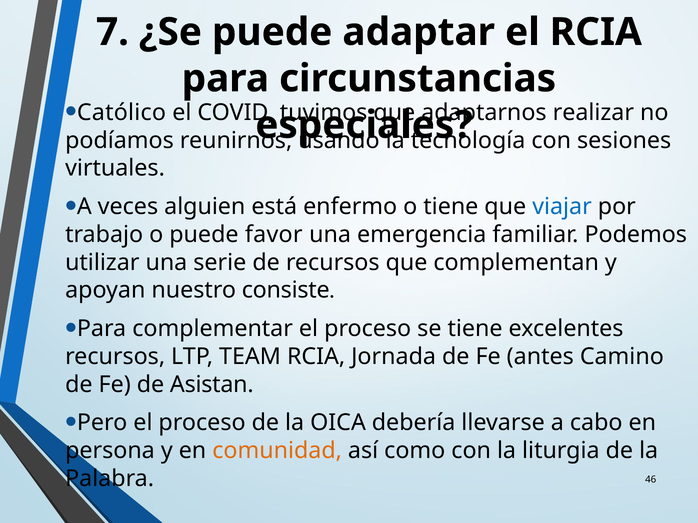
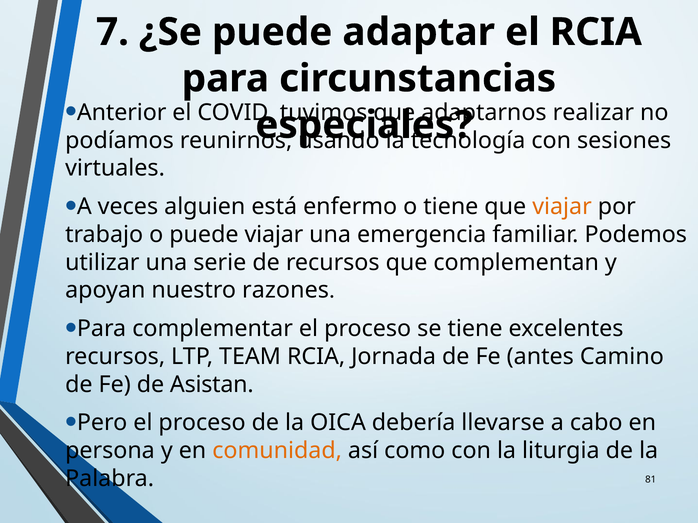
Católico: Católico -> Anterior
viajar at (562, 207) colour: blue -> orange
puede favor: favor -> viajar
consiste: consiste -> razones
46: 46 -> 81
